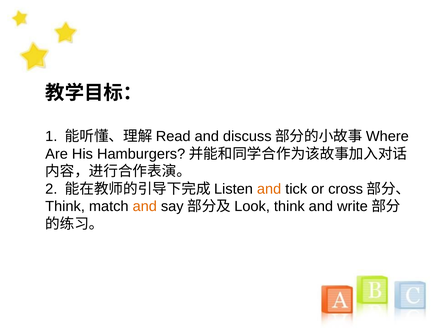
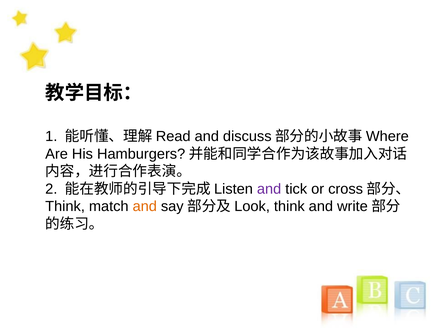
and at (269, 189) colour: orange -> purple
